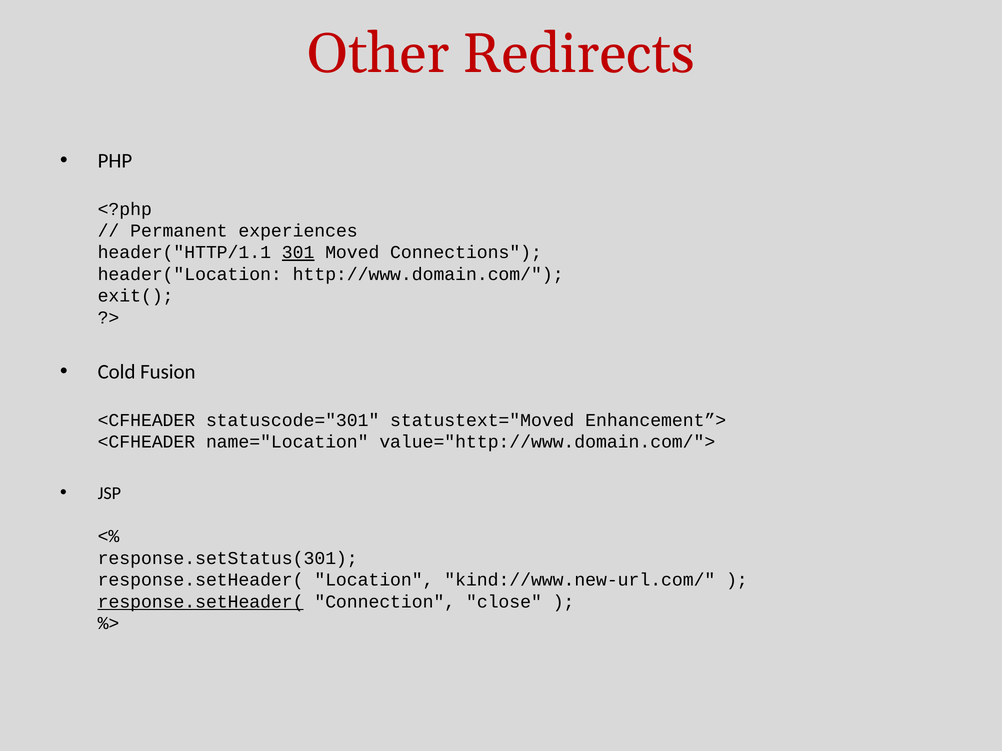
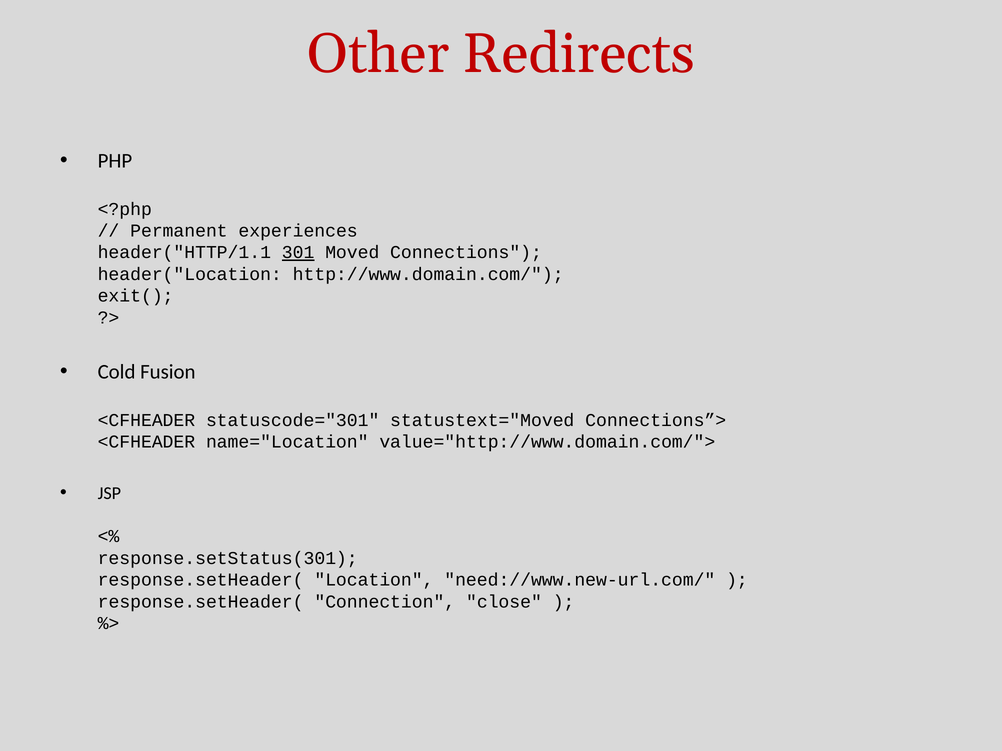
Enhancement”>: Enhancement”> -> Connections”>
kind://www.new-url.com/: kind://www.new-url.com/ -> need://www.new-url.com/
response.setHeader( at (201, 602) underline: present -> none
